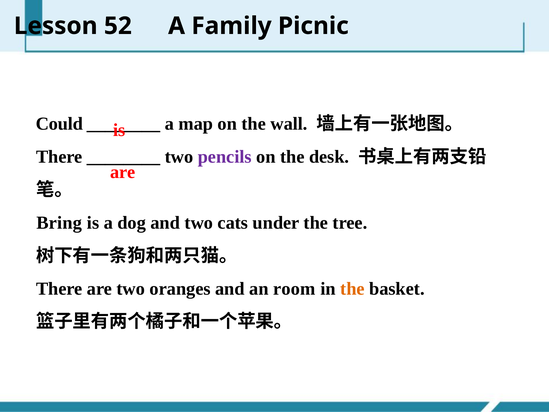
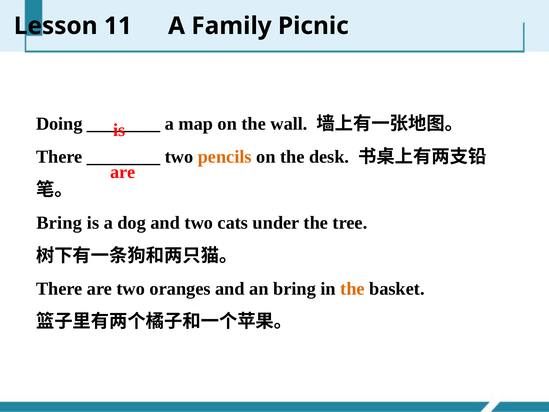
52: 52 -> 11
Could: Could -> Doing
pencils colour: purple -> orange
an room: room -> bring
